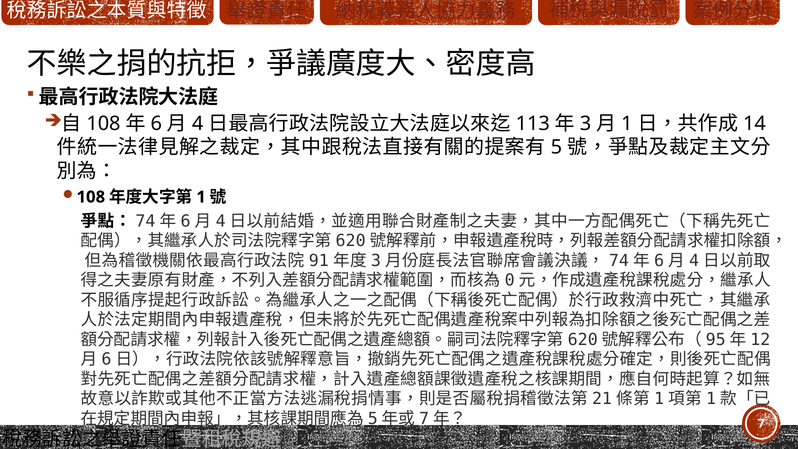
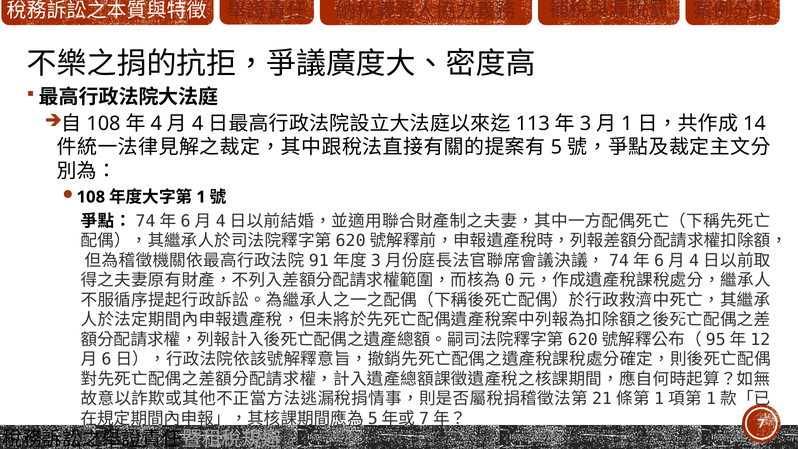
6 at (156, 124): 6 -> 4
